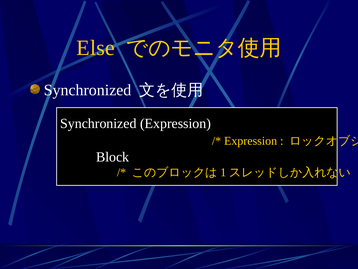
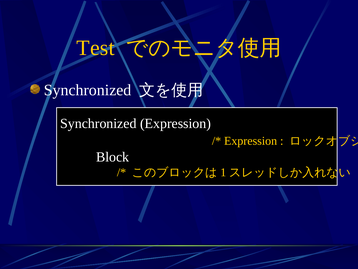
Else: Else -> Test
